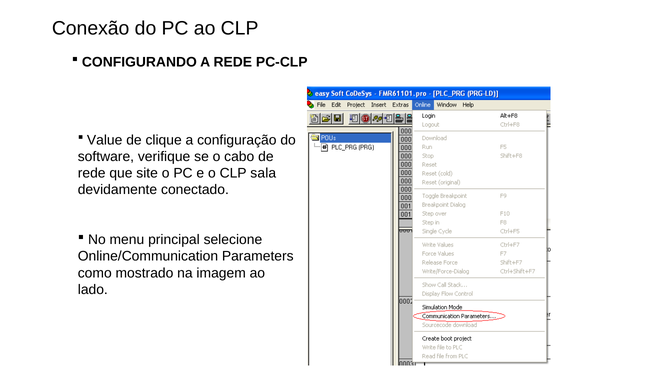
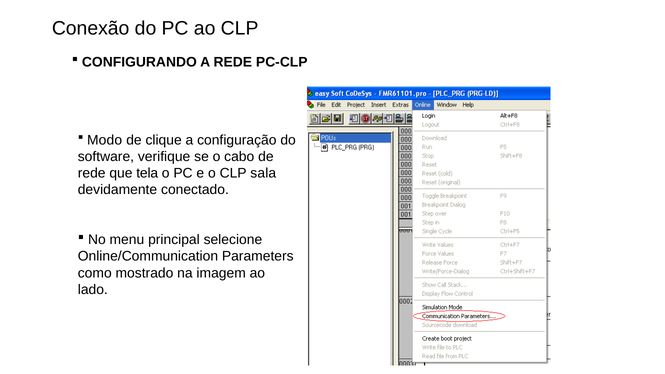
Value: Value -> Modo
site: site -> tela
